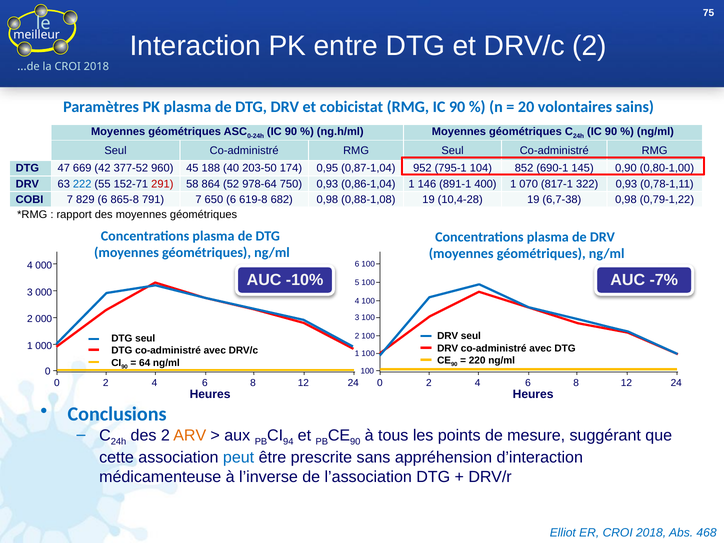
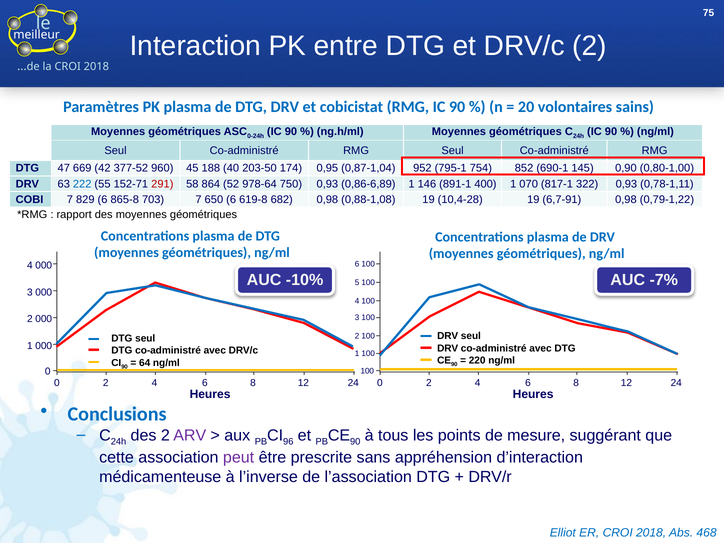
104: 104 -> 754
0,86-1,04: 0,86-1,04 -> 0,86-6,89
791: 791 -> 703
6,7-38: 6,7-38 -> 6,7-91
ARV colour: orange -> purple
94: 94 -> 96
peut colour: blue -> purple
